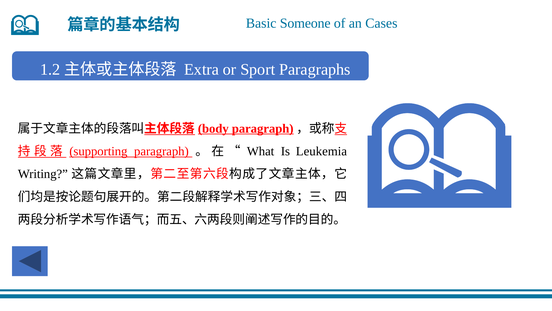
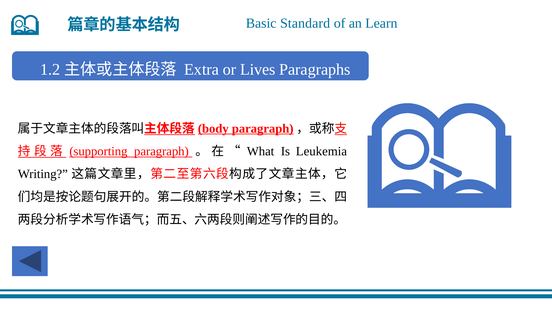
Someone: Someone -> Standard
Cases: Cases -> Learn
Sport: Sport -> Lives
